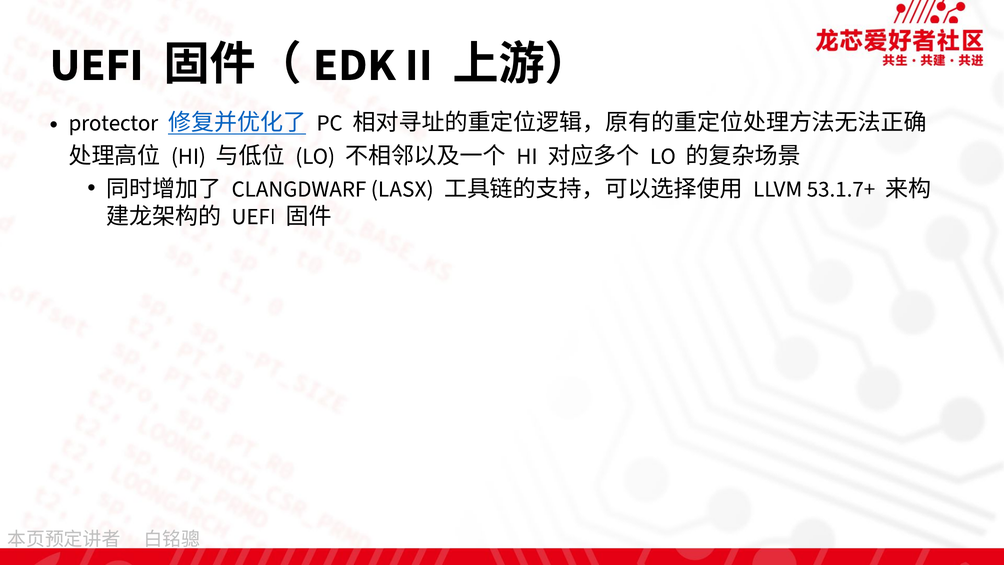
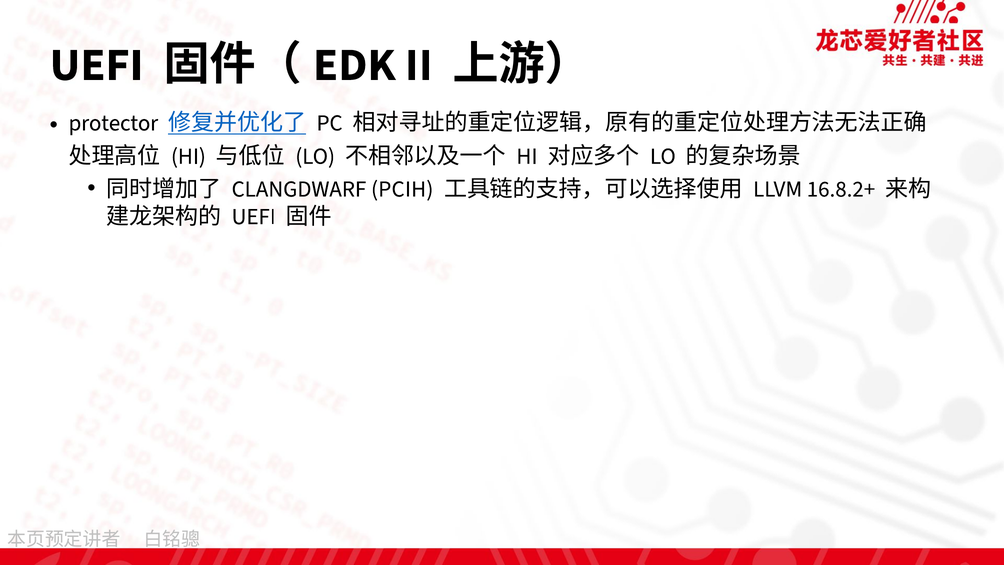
LASX: LASX -> PCIH
53.1.7+: 53.1.7+ -> 16.8.2+
